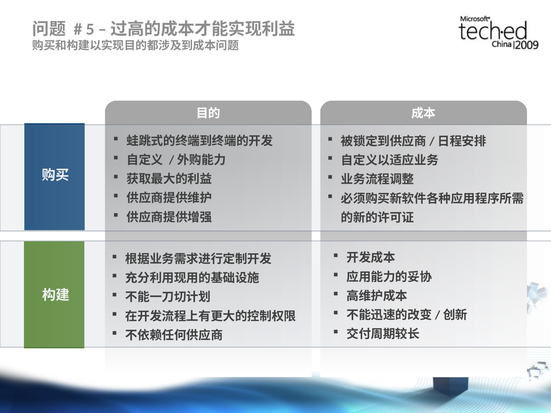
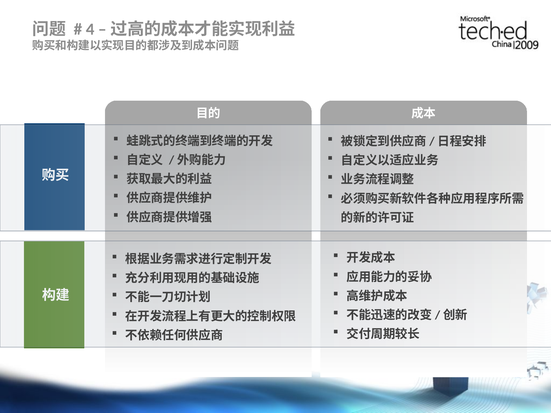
5: 5 -> 4
